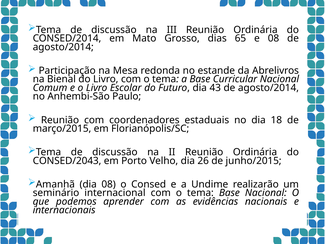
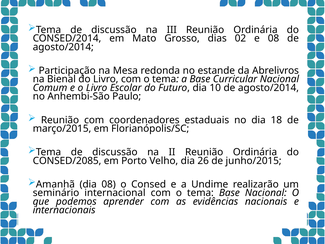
65: 65 -> 02
43: 43 -> 10
CONSED/2043: CONSED/2043 -> CONSED/2085
